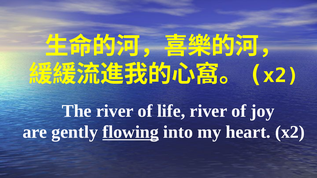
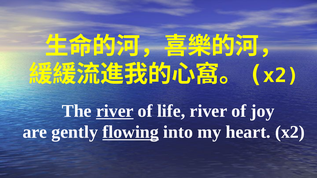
river at (115, 111) underline: none -> present
